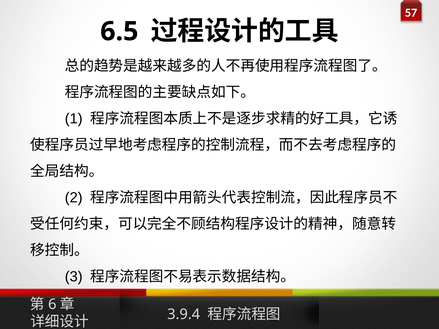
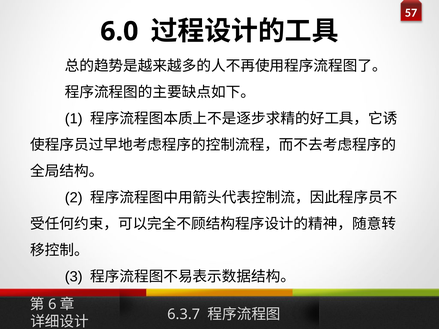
6.5: 6.5 -> 6.0
3.9.4: 3.9.4 -> 6.3.7
